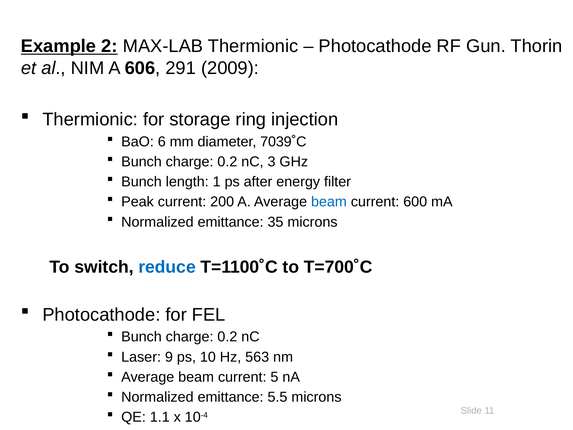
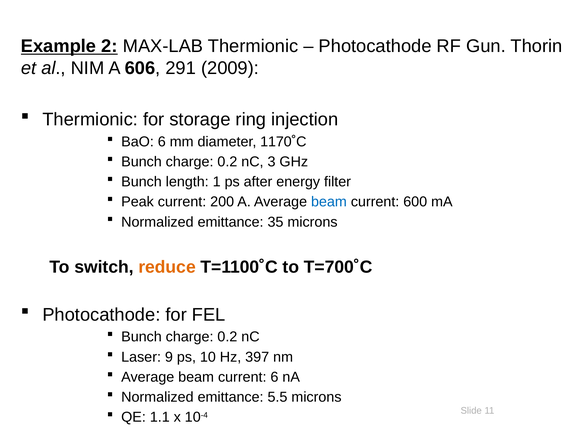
7039˚C: 7039˚C -> 1170˚C
reduce colour: blue -> orange
563: 563 -> 397
current 5: 5 -> 6
